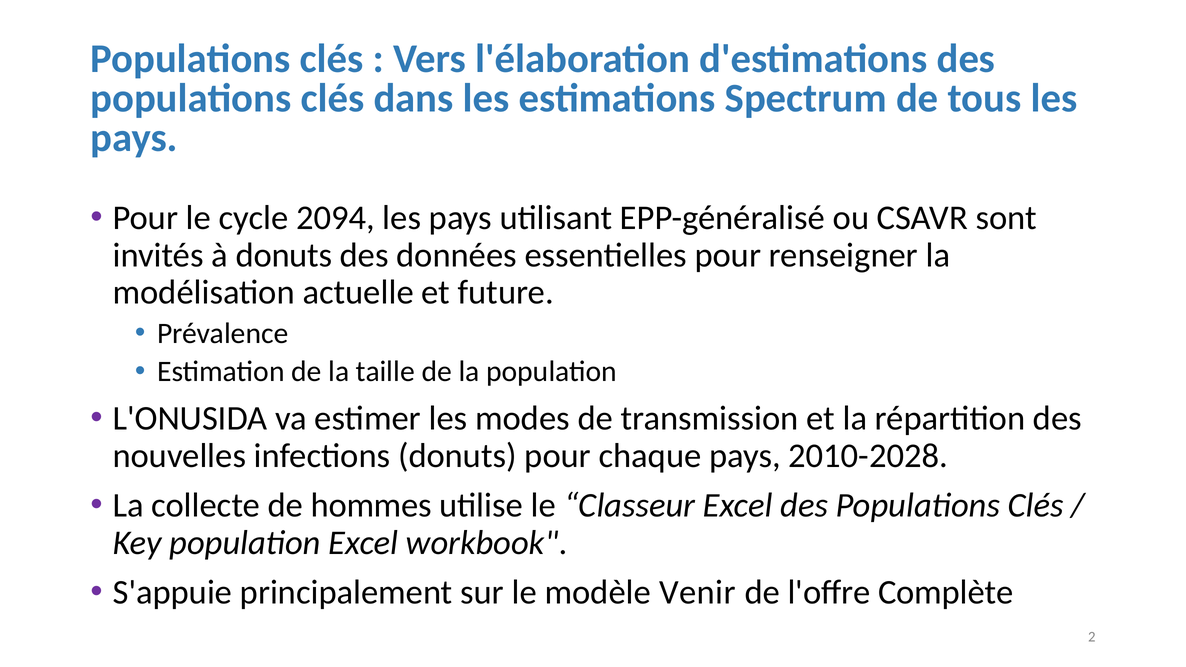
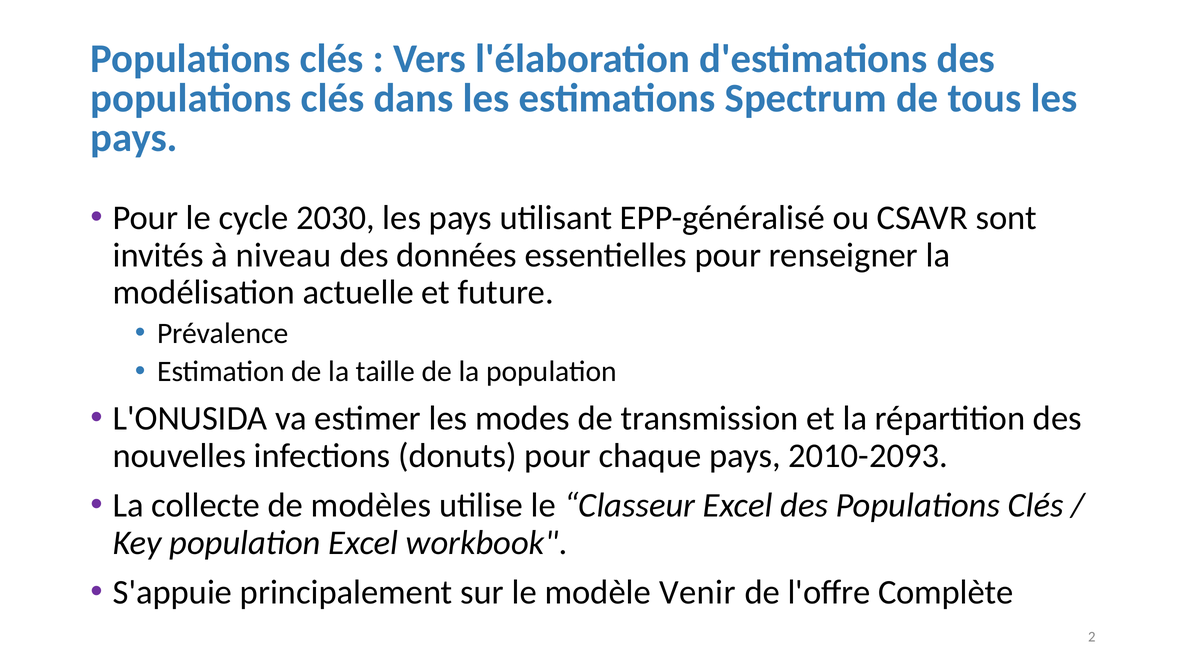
2094: 2094 -> 2030
à donuts: donuts -> niveau
2010-2028: 2010-2028 -> 2010-2093
hommes: hommes -> modèles
